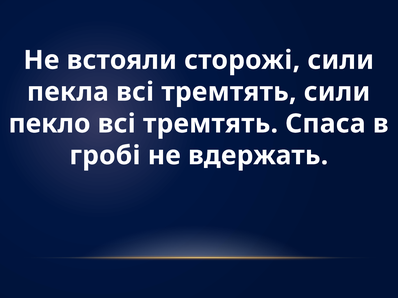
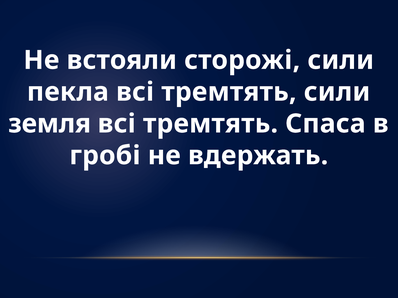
пекло: пекло -> земля
